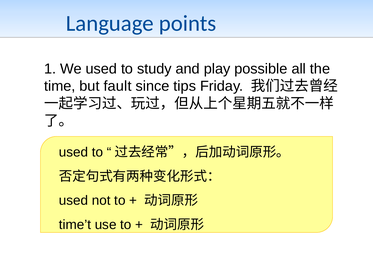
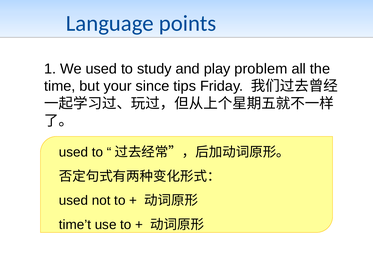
possible: possible -> problem
fault: fault -> your
